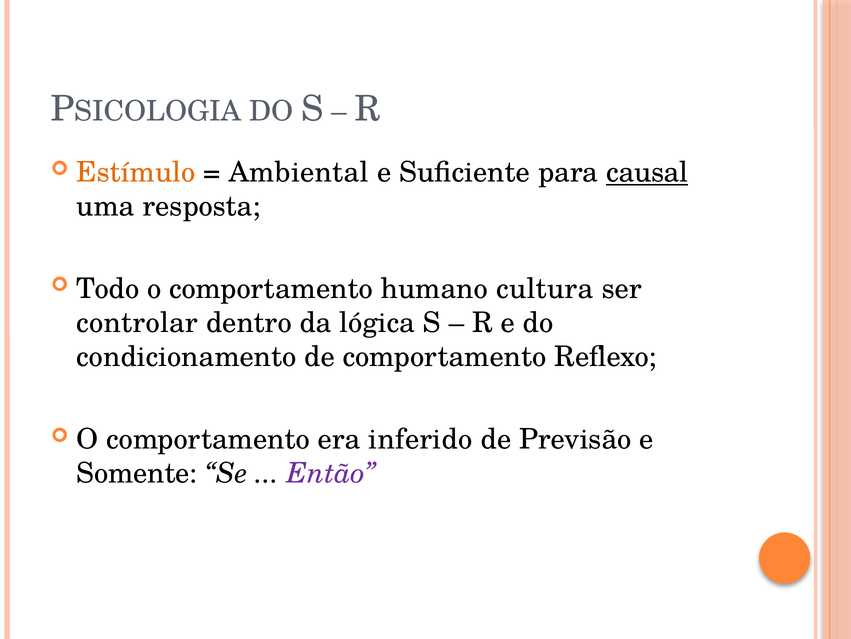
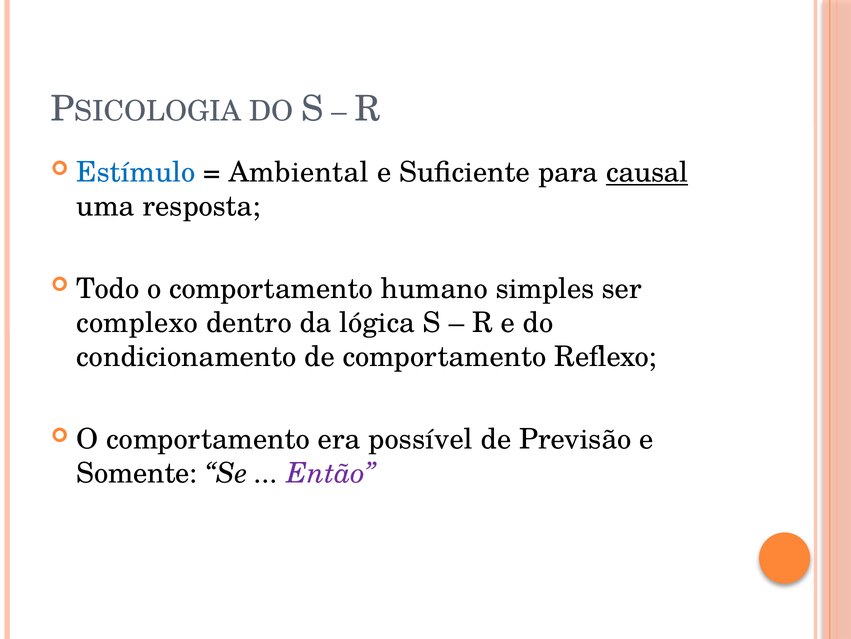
Estímulo colour: orange -> blue
cultura: cultura -> simples
controlar: controlar -> complexo
inferido: inferido -> possível
